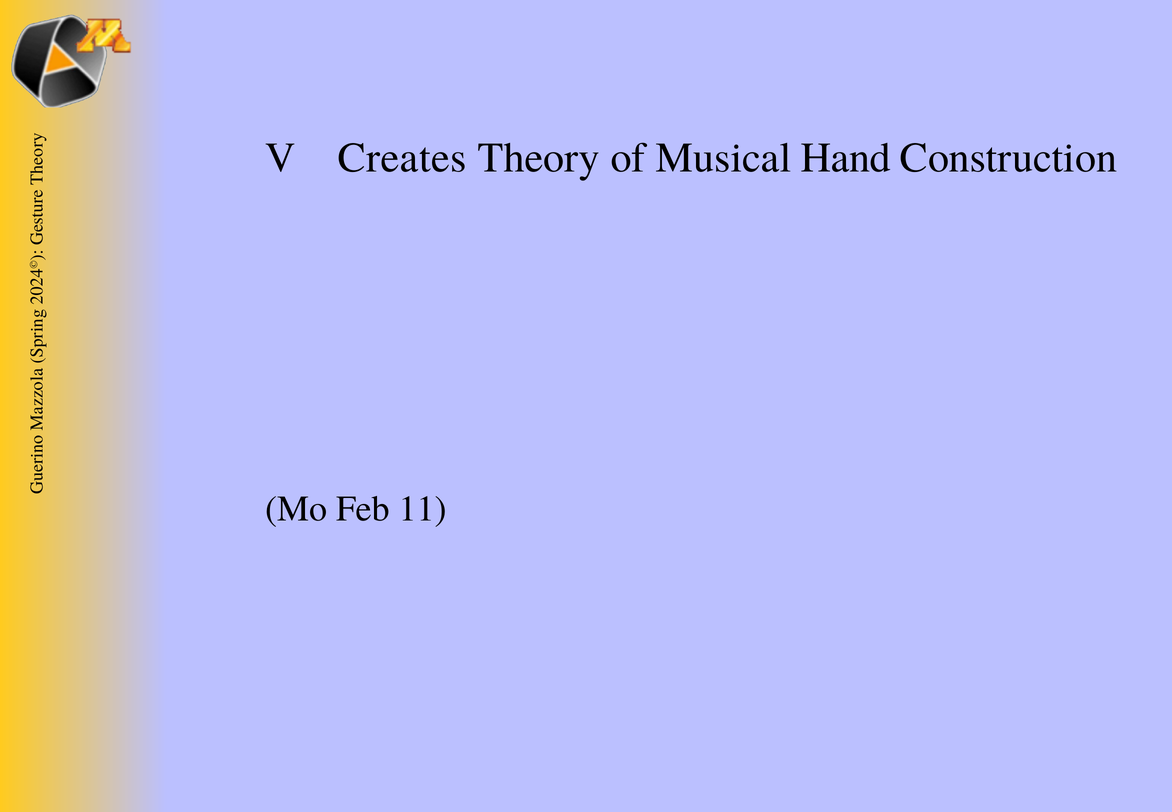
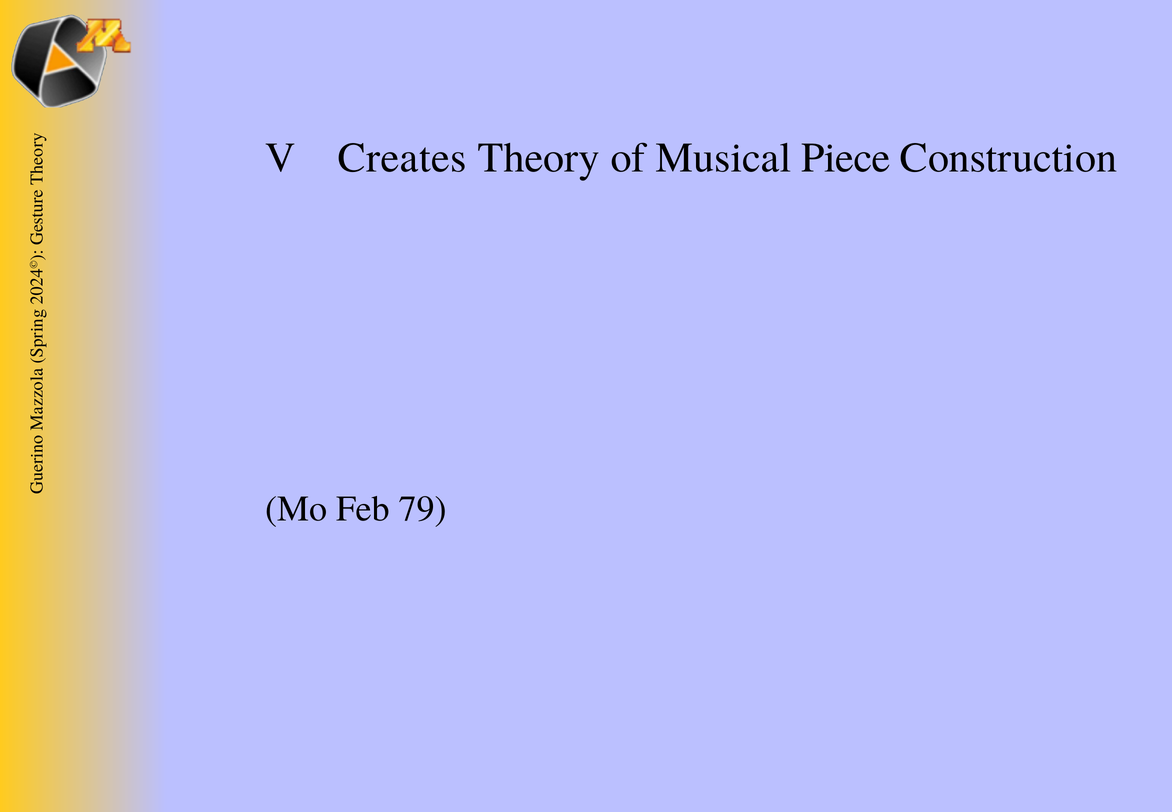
Hand: Hand -> Piece
11: 11 -> 79
